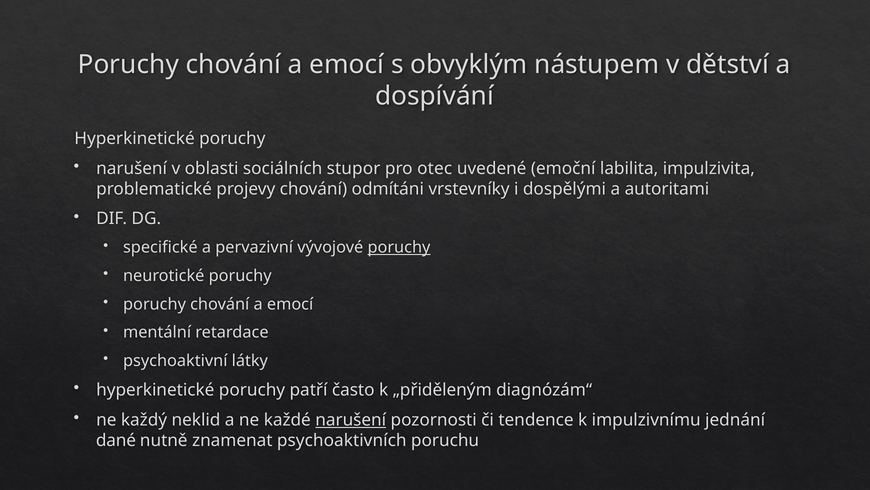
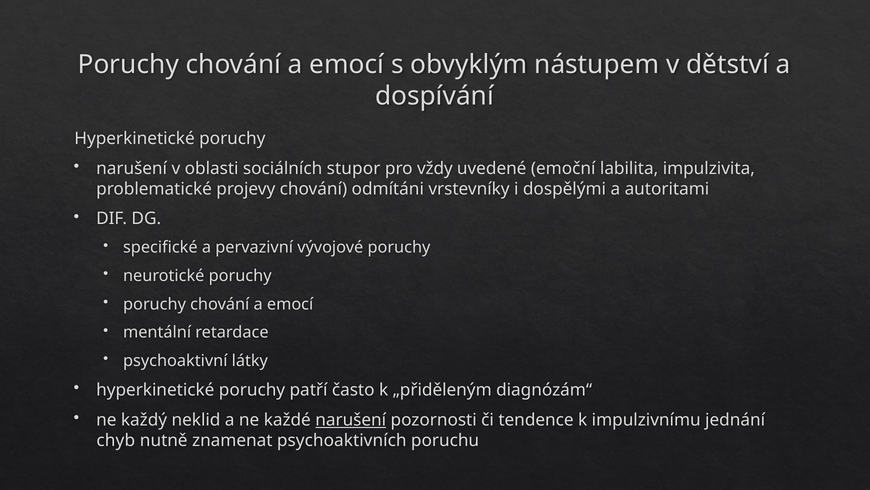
otec: otec -> vždy
poruchy at (399, 247) underline: present -> none
dané: dané -> chyb
